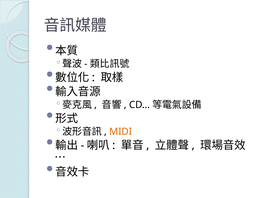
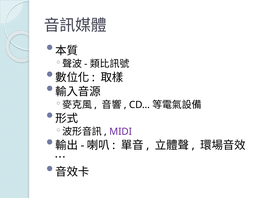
MIDI colour: orange -> purple
